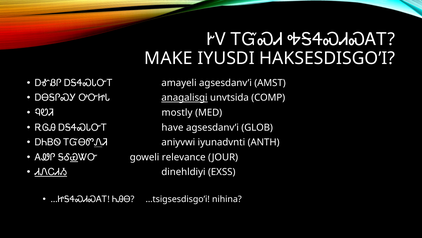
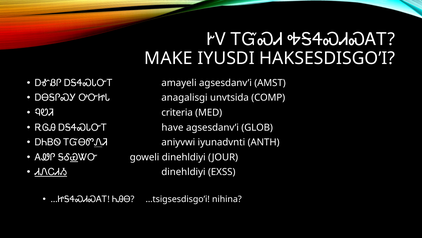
anagalisgi underline: present -> none
mostly: mostly -> criteria
goweli relevance: relevance -> dinehldiyi
